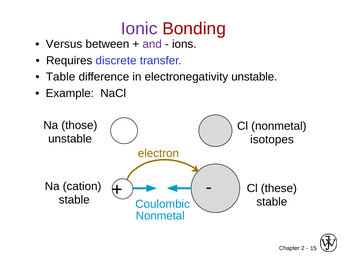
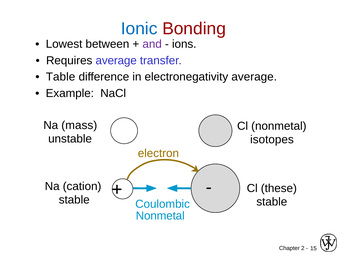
Ionic colour: purple -> blue
Versus: Versus -> Lowest
Requires discrete: discrete -> average
electronegativity unstable: unstable -> average
those: those -> mass
